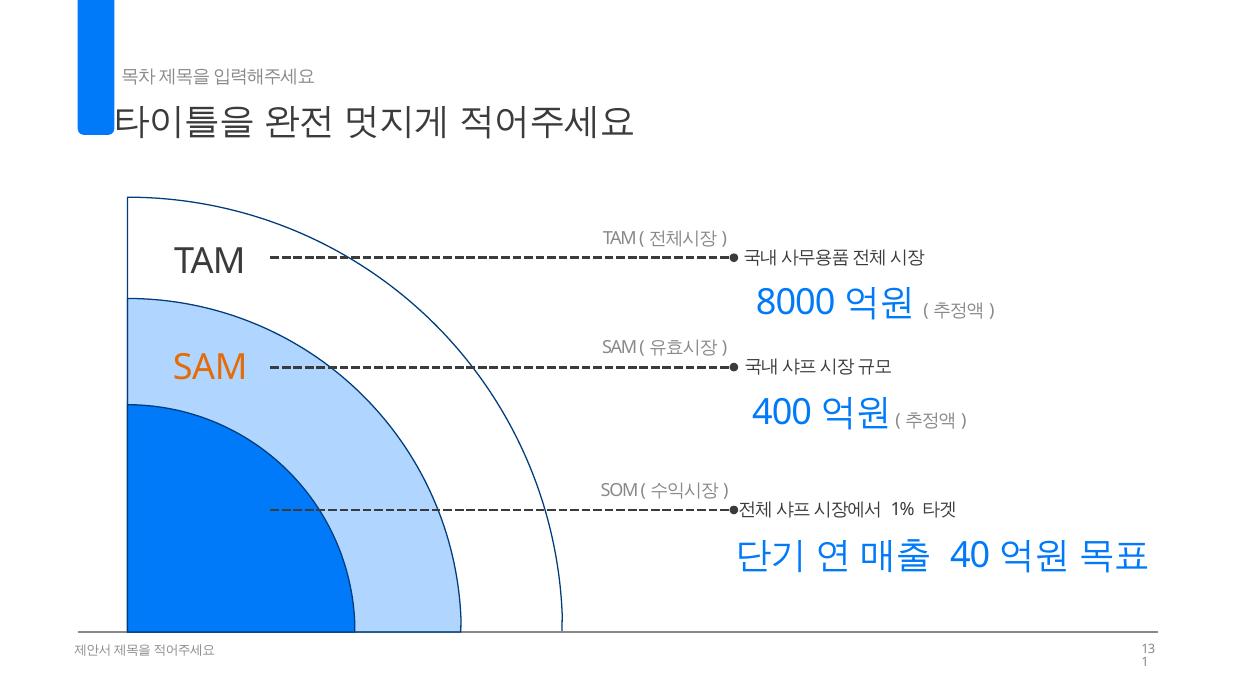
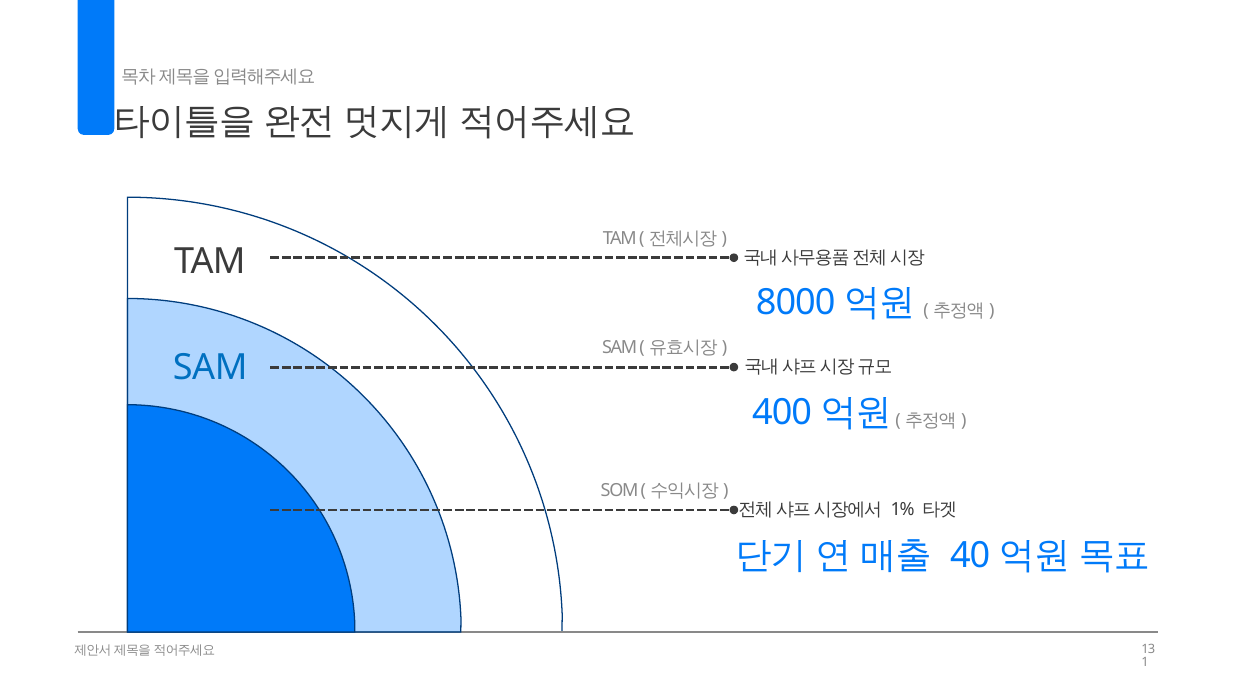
SAM at (210, 368) colour: orange -> blue
